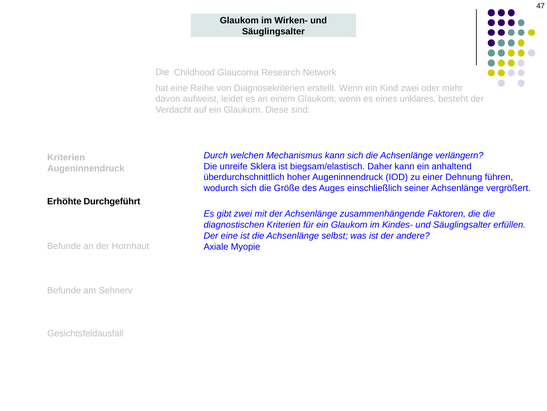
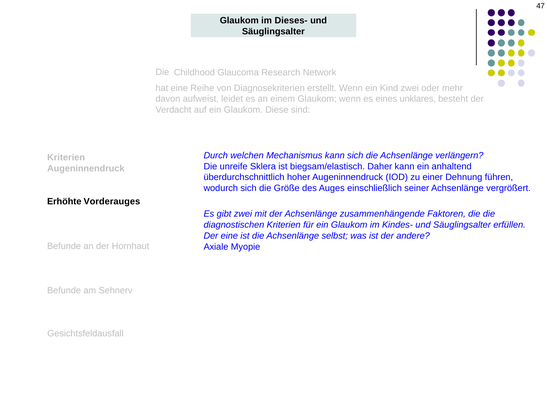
Wirken-: Wirken- -> Dieses-
Durchgeführt: Durchgeführt -> Vorderauges
